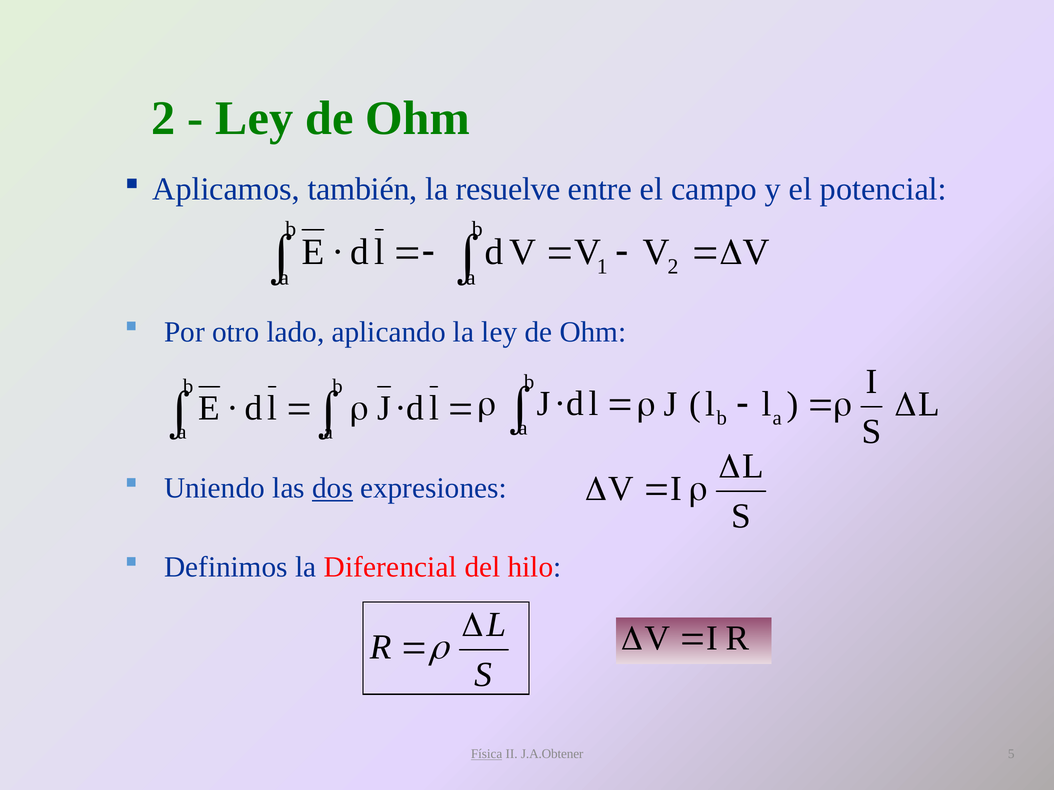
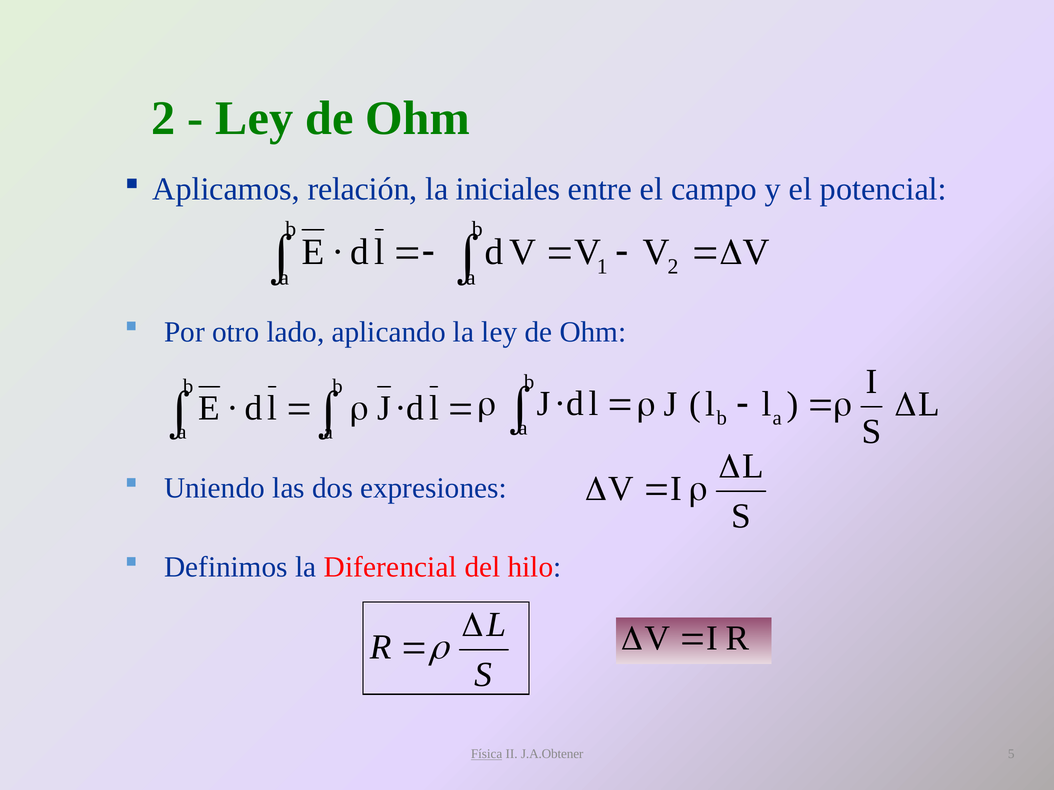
también: también -> relación
resuelve: resuelve -> iniciales
dos underline: present -> none
